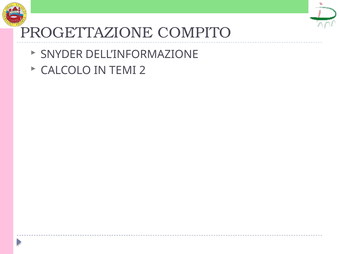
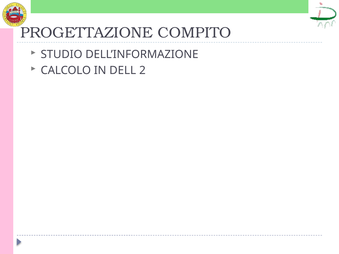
SNYDER: SNYDER -> STUDIO
TEMI: TEMI -> DELL
